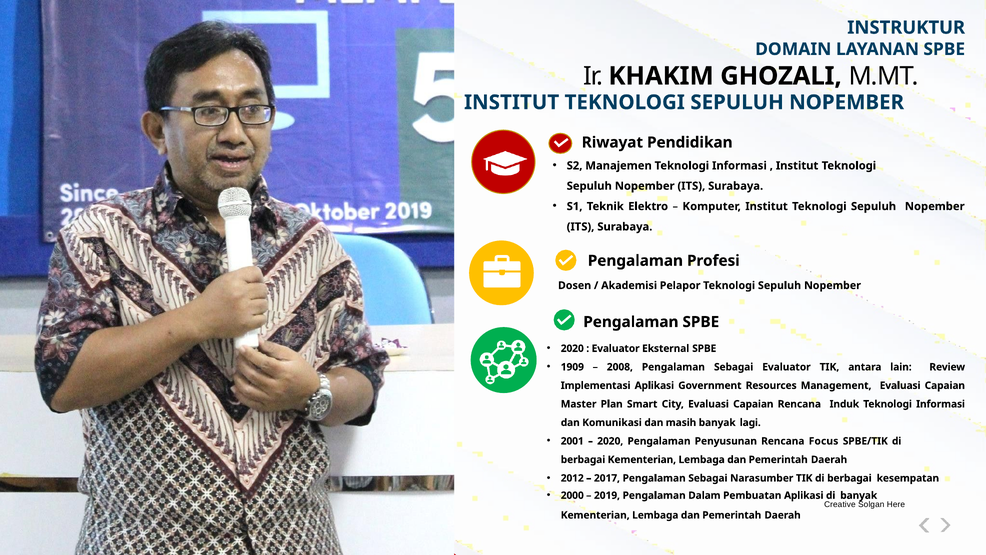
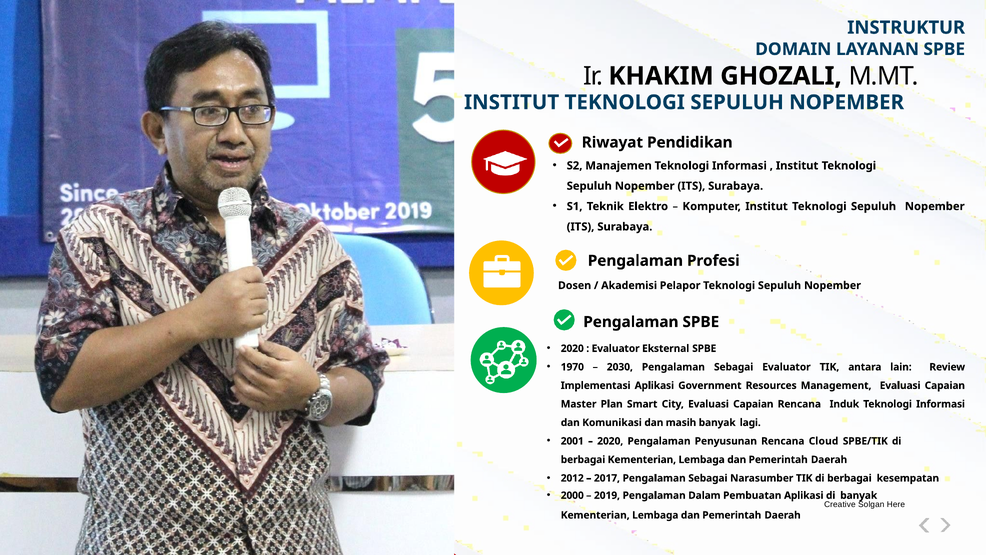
1909: 1909 -> 1970
2008: 2008 -> 2030
Focus: Focus -> Cloud
